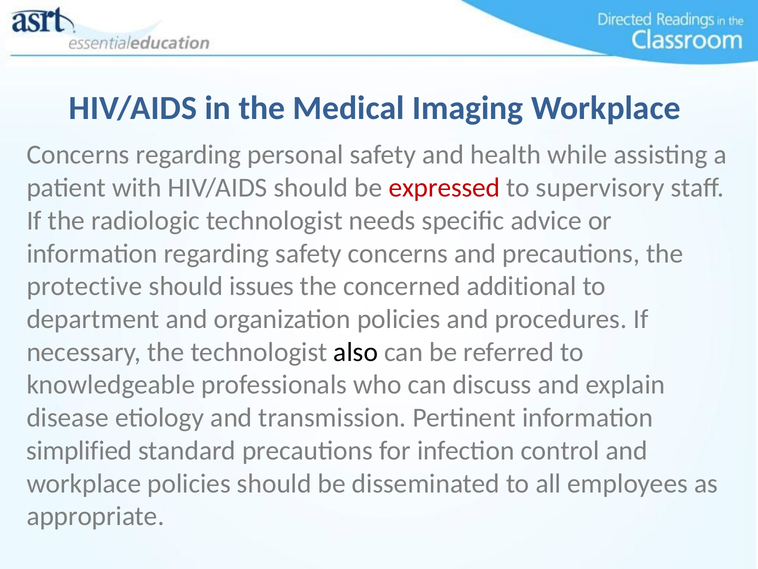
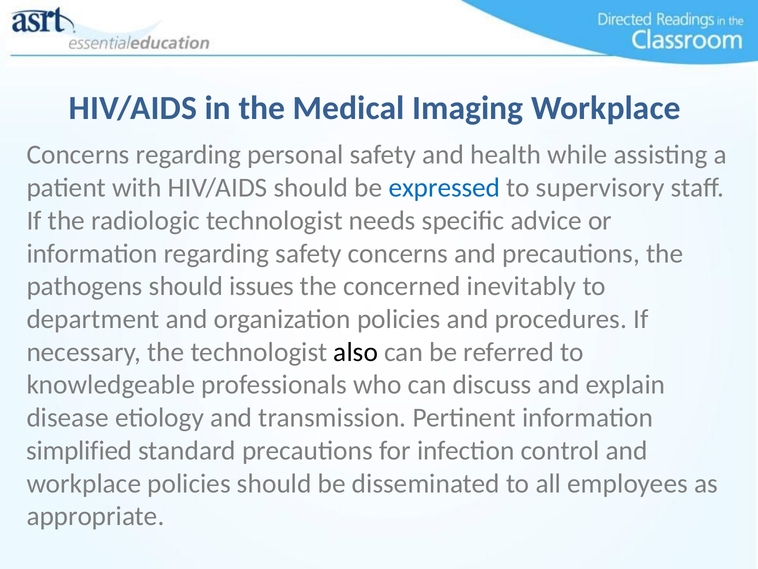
expressed colour: red -> blue
protective: protective -> pathogens
additional: additional -> inevitably
